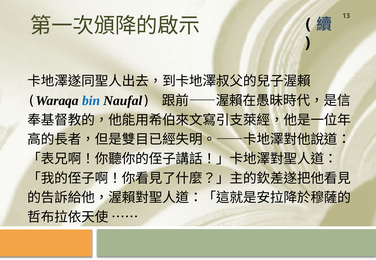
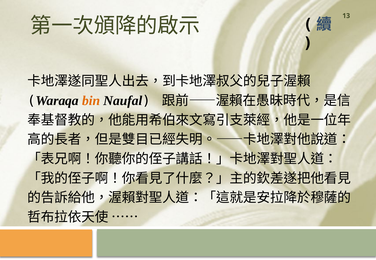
bin colour: blue -> orange
